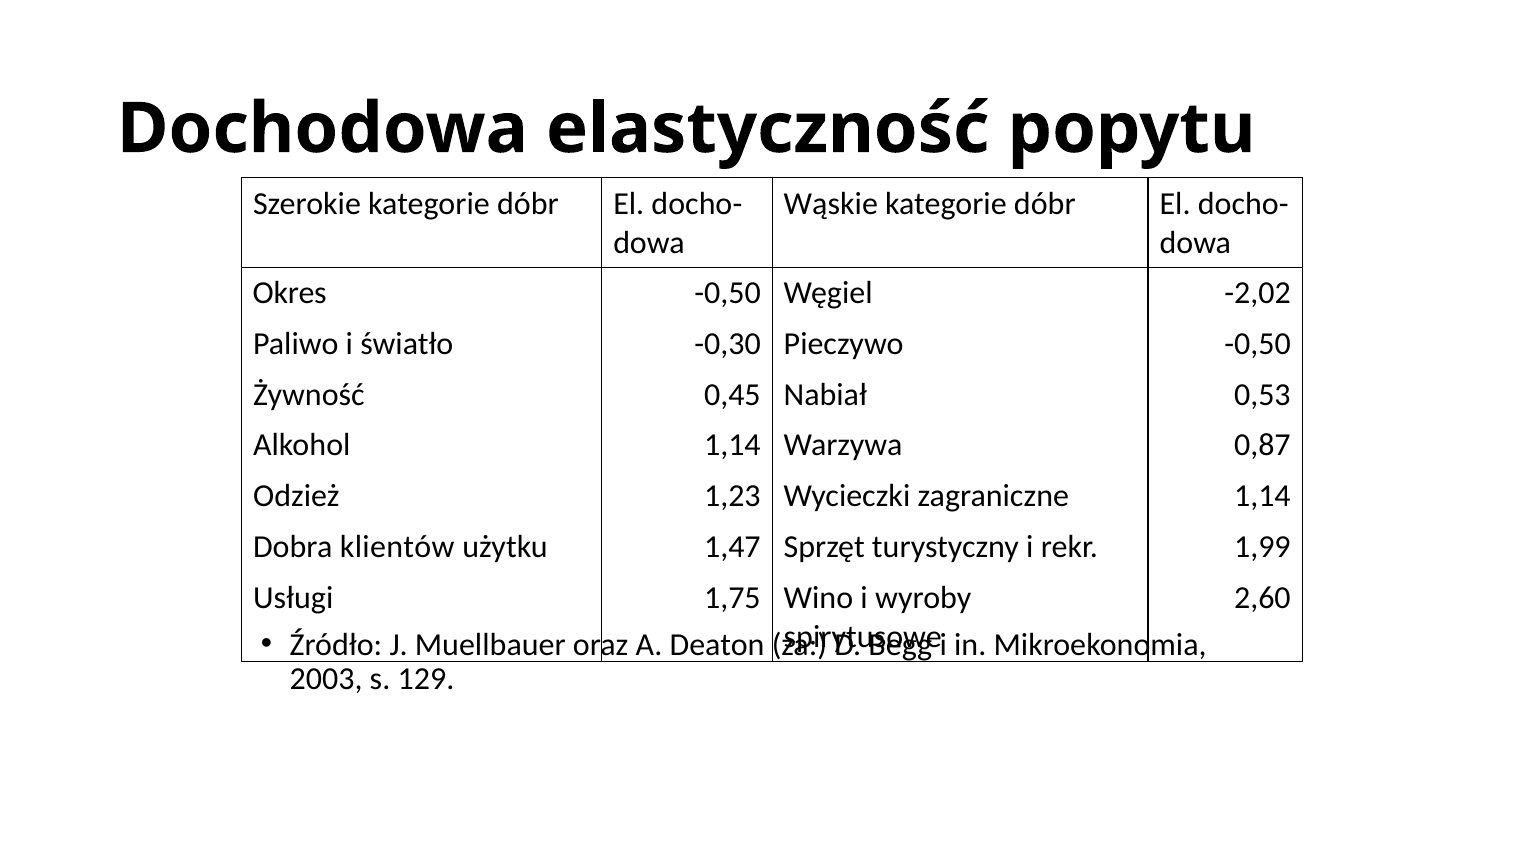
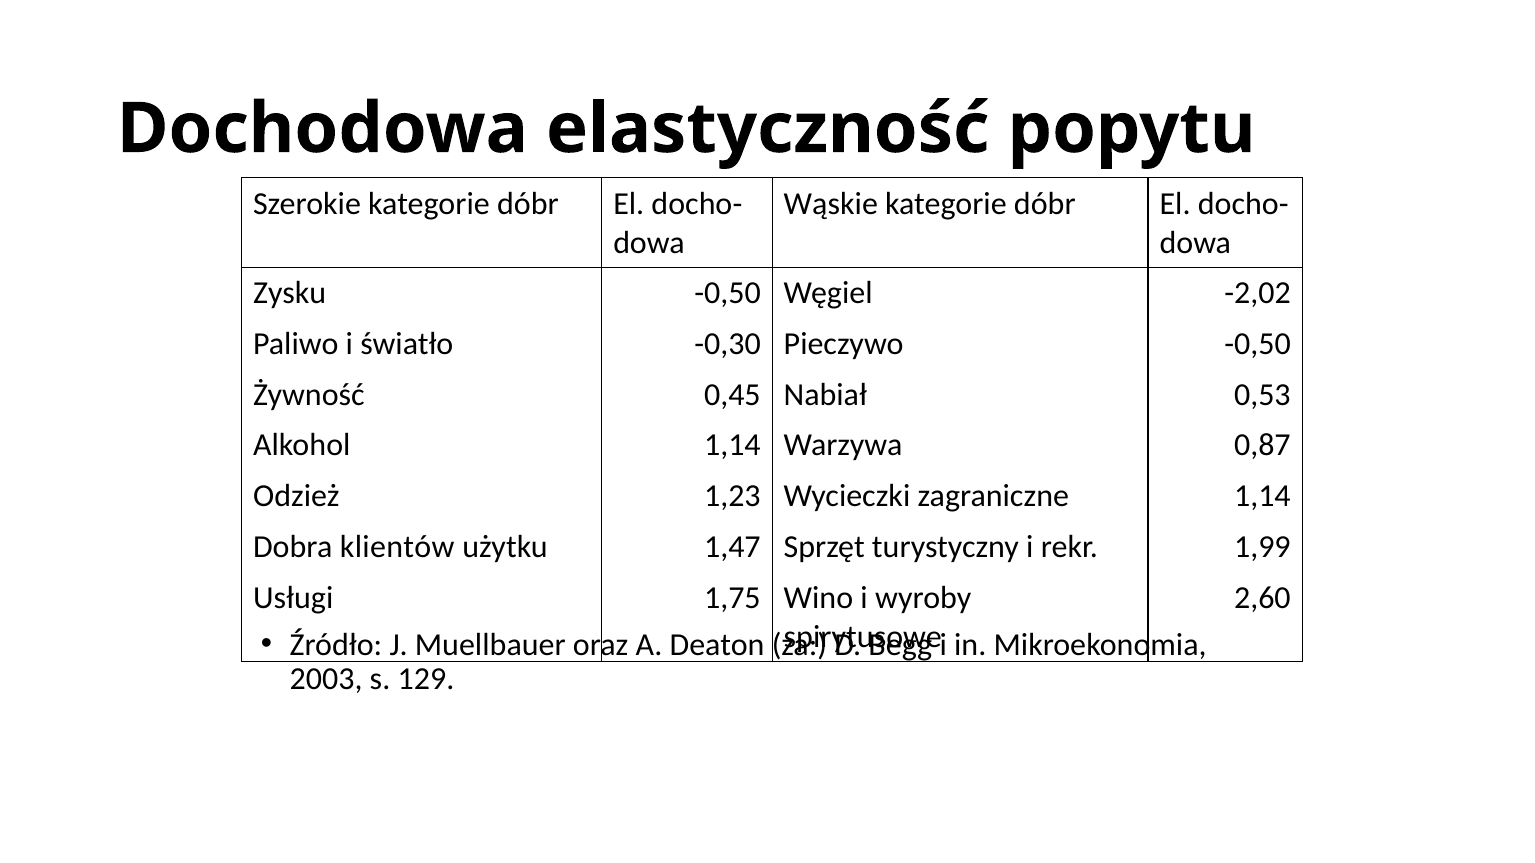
Okres: Okres -> Zysku
